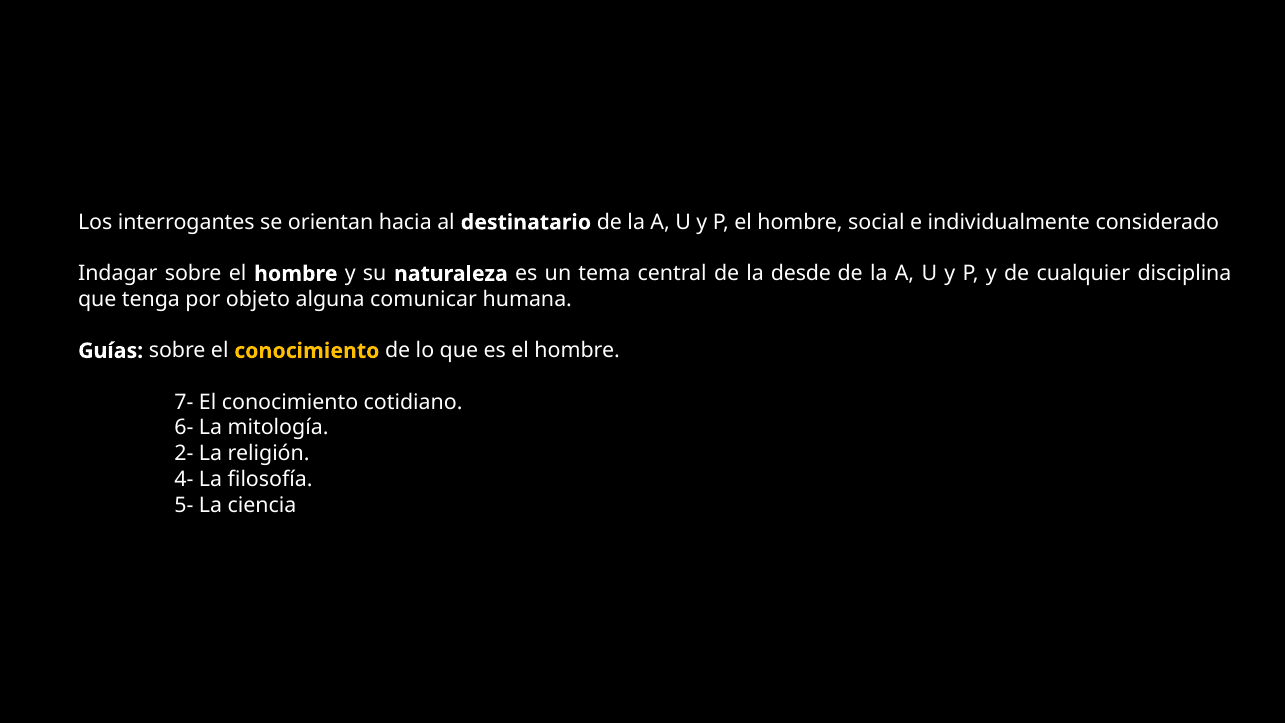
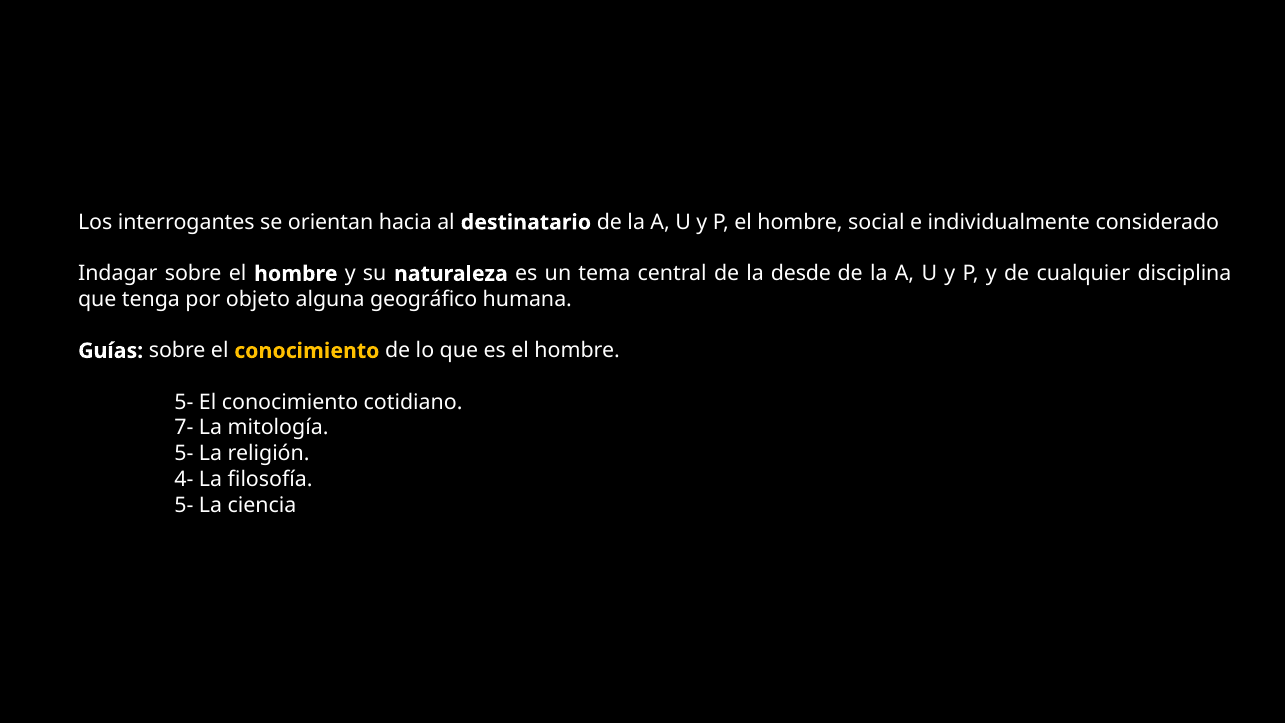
comunicar: comunicar -> geográfico
7- at (184, 402): 7- -> 5-
6-: 6- -> 7-
2- at (184, 453): 2- -> 5-
